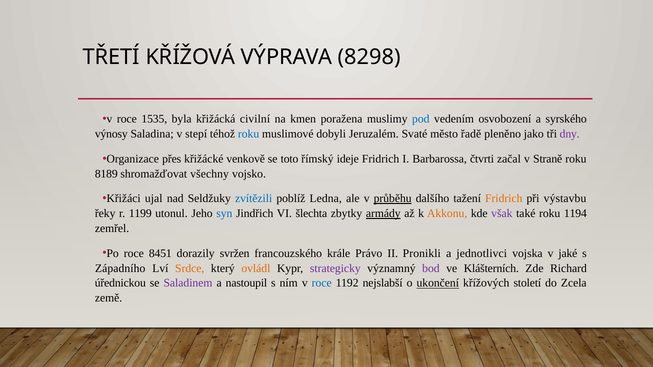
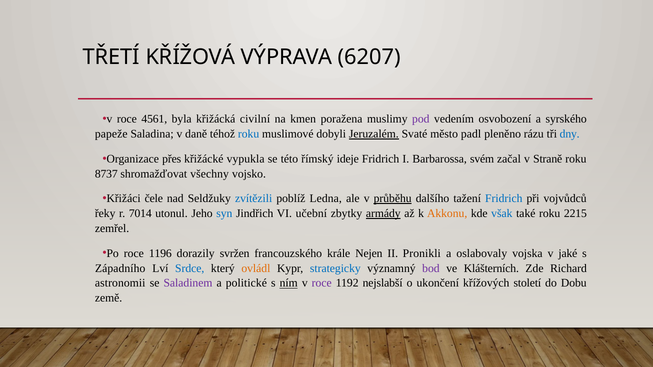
8298: 8298 -> 6207
1535: 1535 -> 4561
pod colour: blue -> purple
výnosy: výnosy -> papeže
stepí: stepí -> daně
Jeruzalém underline: none -> present
řadě: řadě -> padl
jako: jako -> rázu
dny colour: purple -> blue
venkově: venkově -> vypukla
toto: toto -> této
čtvrti: čtvrti -> svém
8189: 8189 -> 8737
ujal: ujal -> čele
Fridrich at (504, 199) colour: orange -> blue
výstavbu: výstavbu -> vojvůdců
1199: 1199 -> 7014
šlechta: šlechta -> učební
však colour: purple -> blue
1194: 1194 -> 2215
8451: 8451 -> 1196
Právo: Právo -> Nejen
jednotlivci: jednotlivci -> oslabovaly
Srdce colour: orange -> blue
strategicky colour: purple -> blue
úřednickou: úřednickou -> astronomii
nastoupil: nastoupil -> politické
ním underline: none -> present
roce at (322, 283) colour: blue -> purple
ukončení underline: present -> none
Zcela: Zcela -> Dobu
